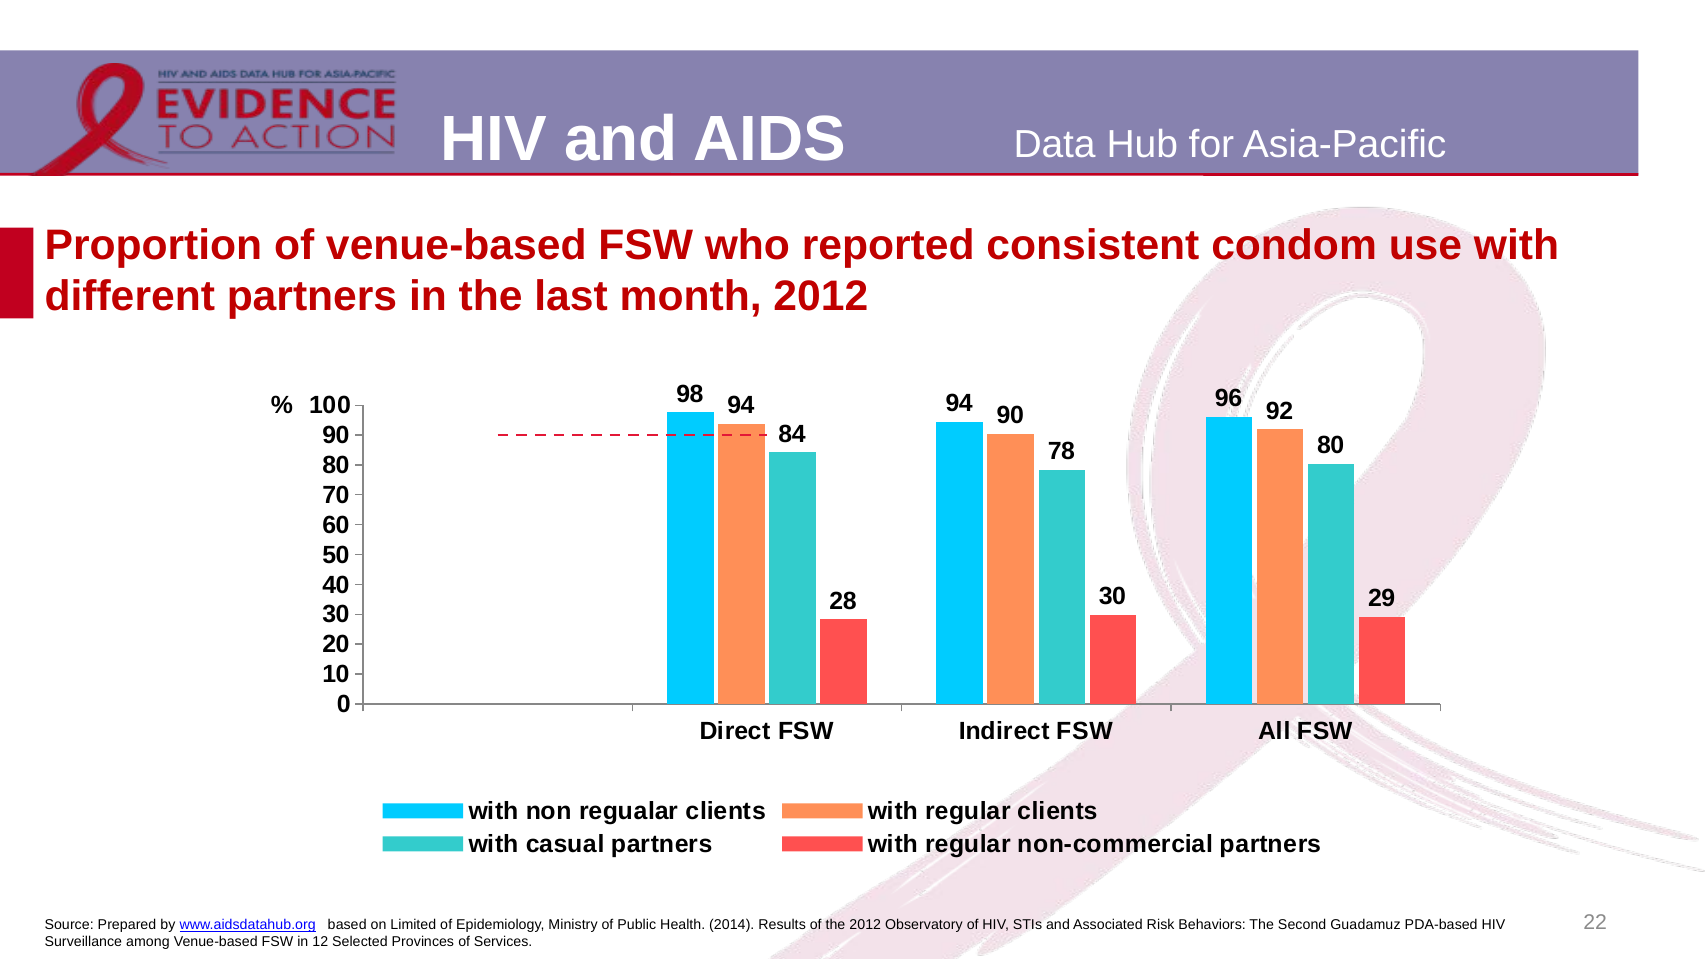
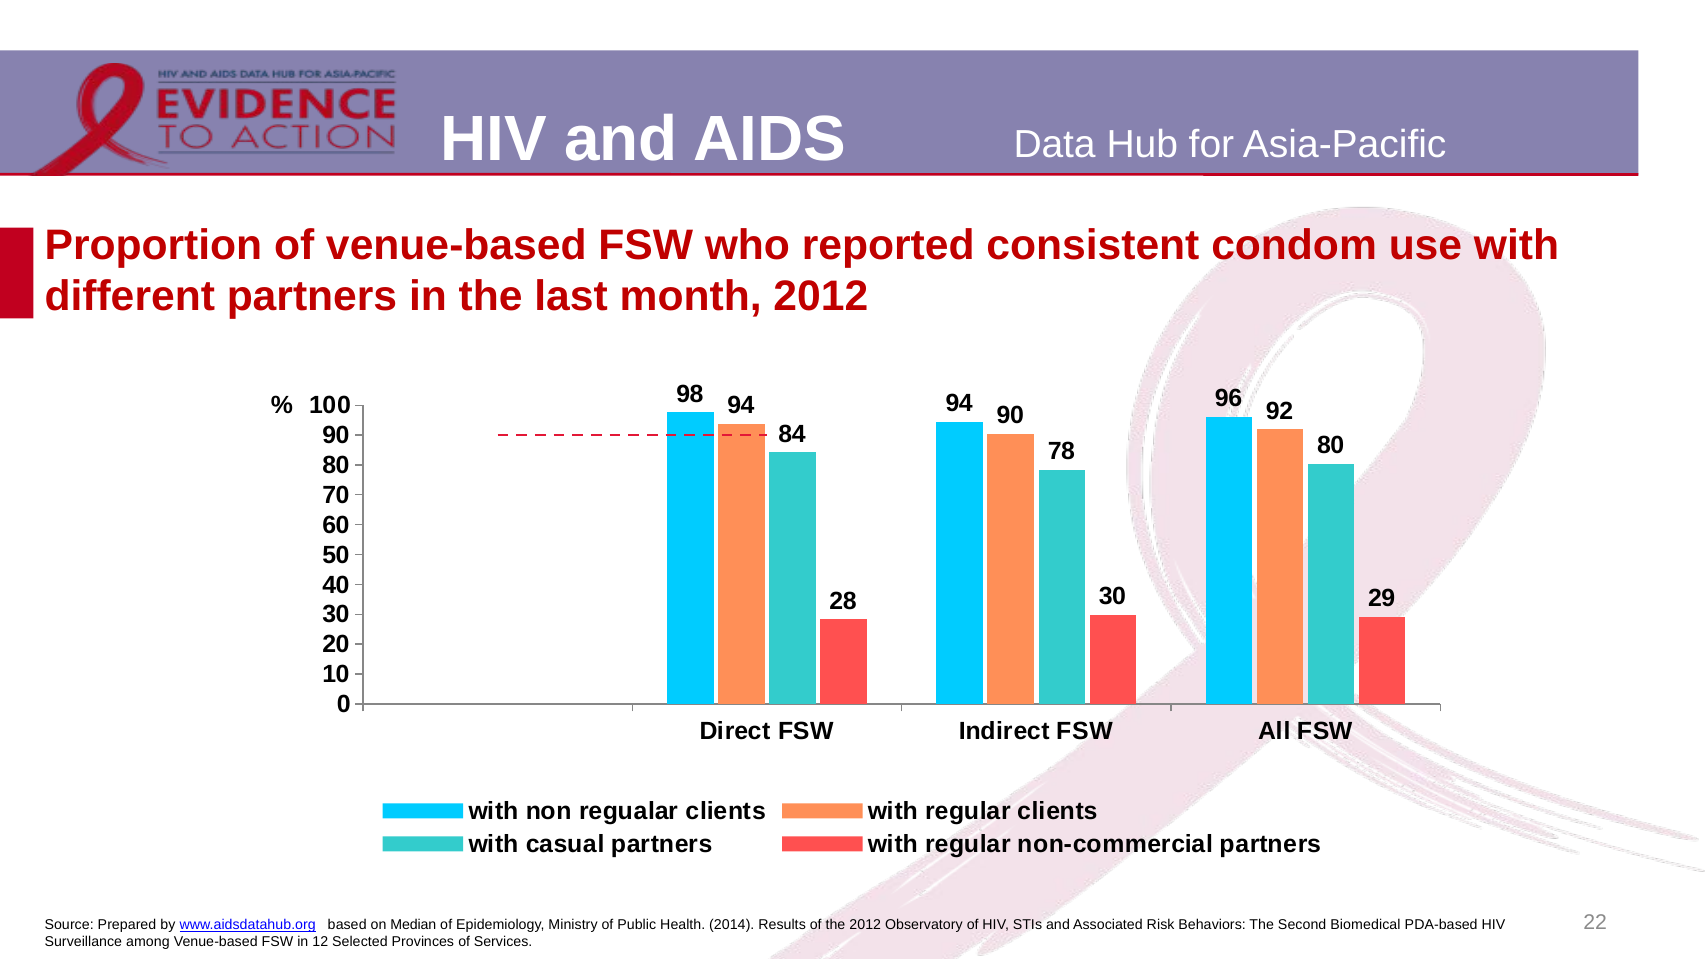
Limited: Limited -> Median
Guadamuz: Guadamuz -> Biomedical
